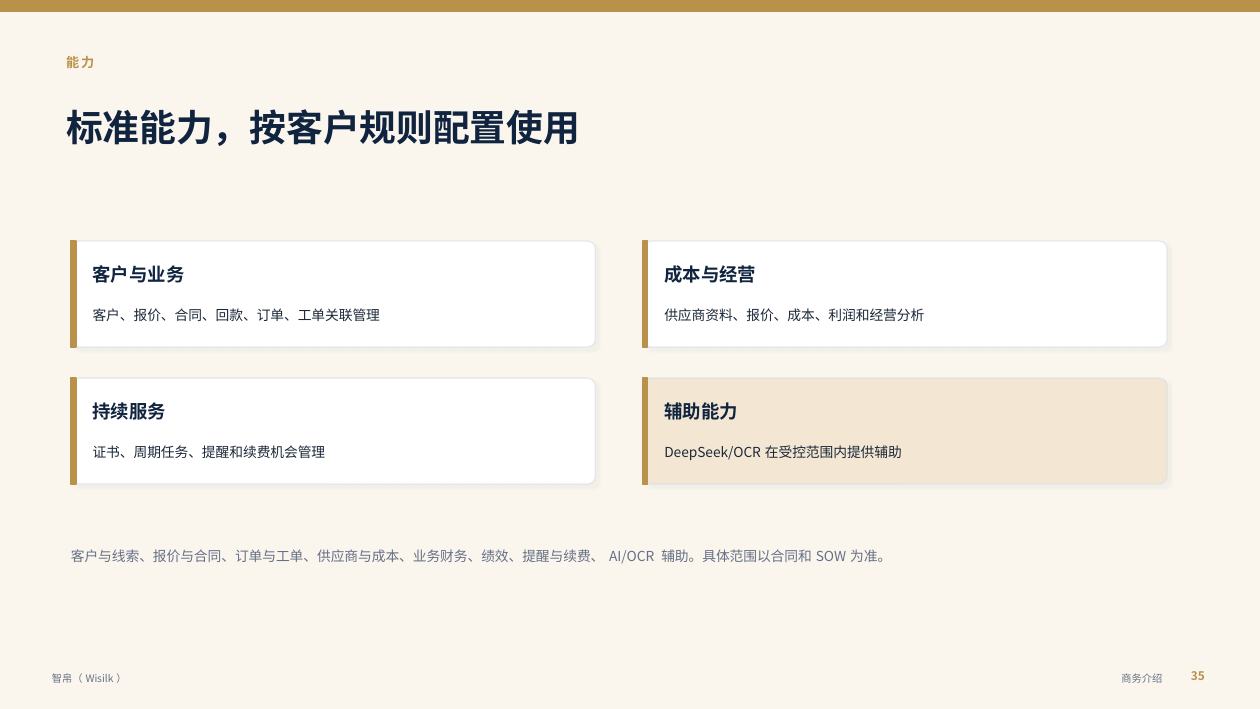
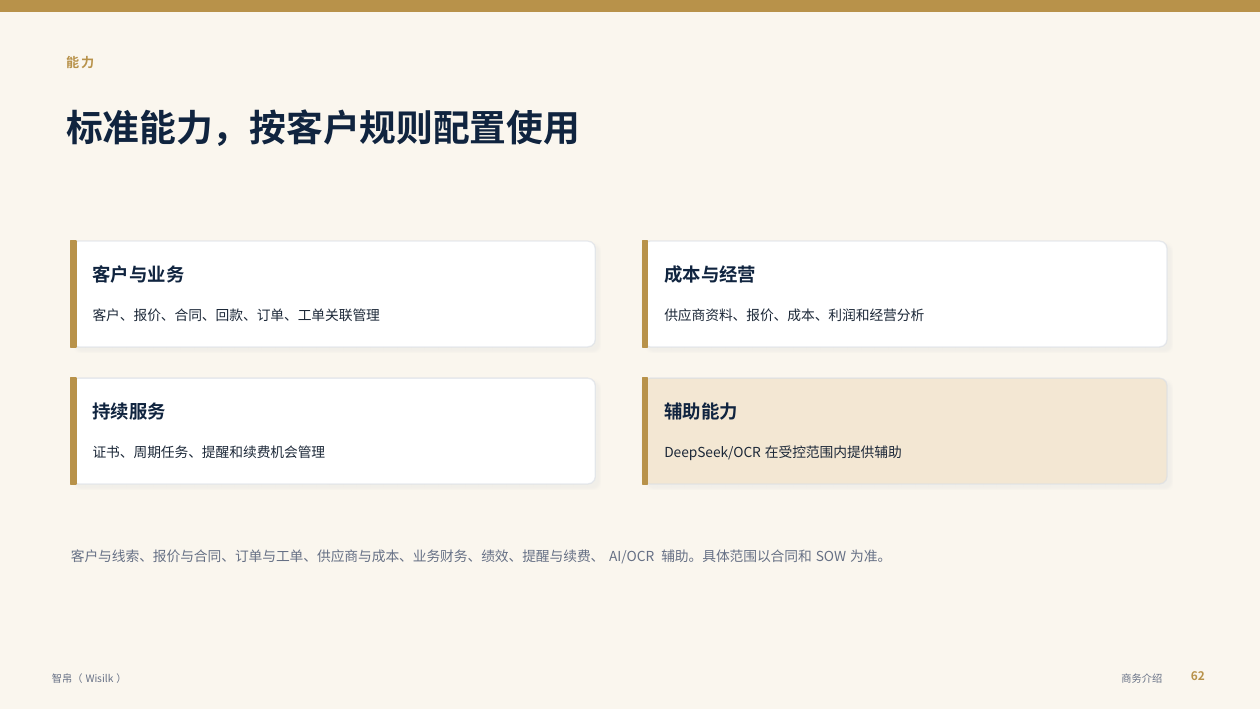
35: 35 -> 62
